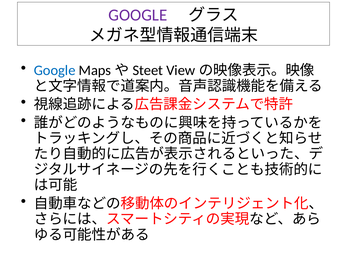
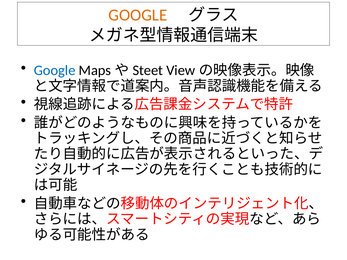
GOOGLE at (138, 15) colour: purple -> orange
